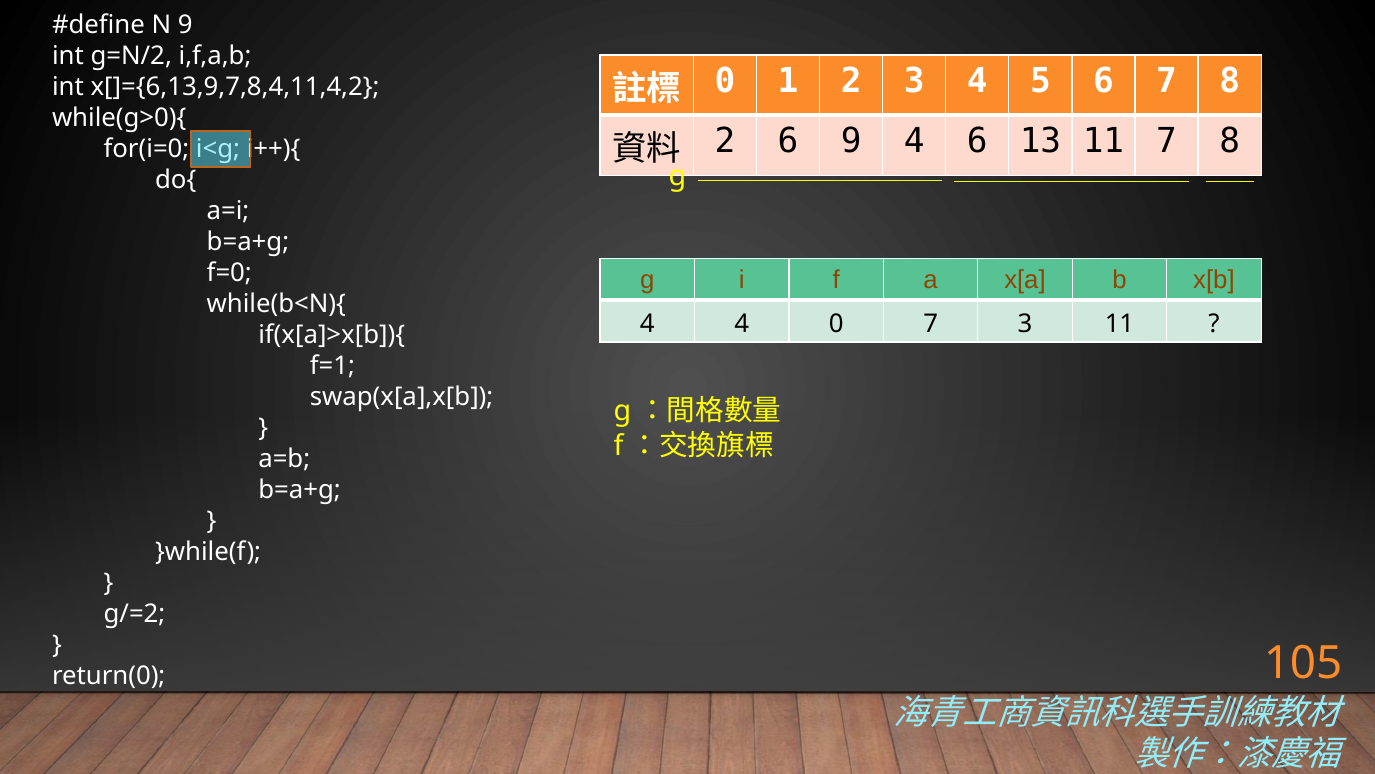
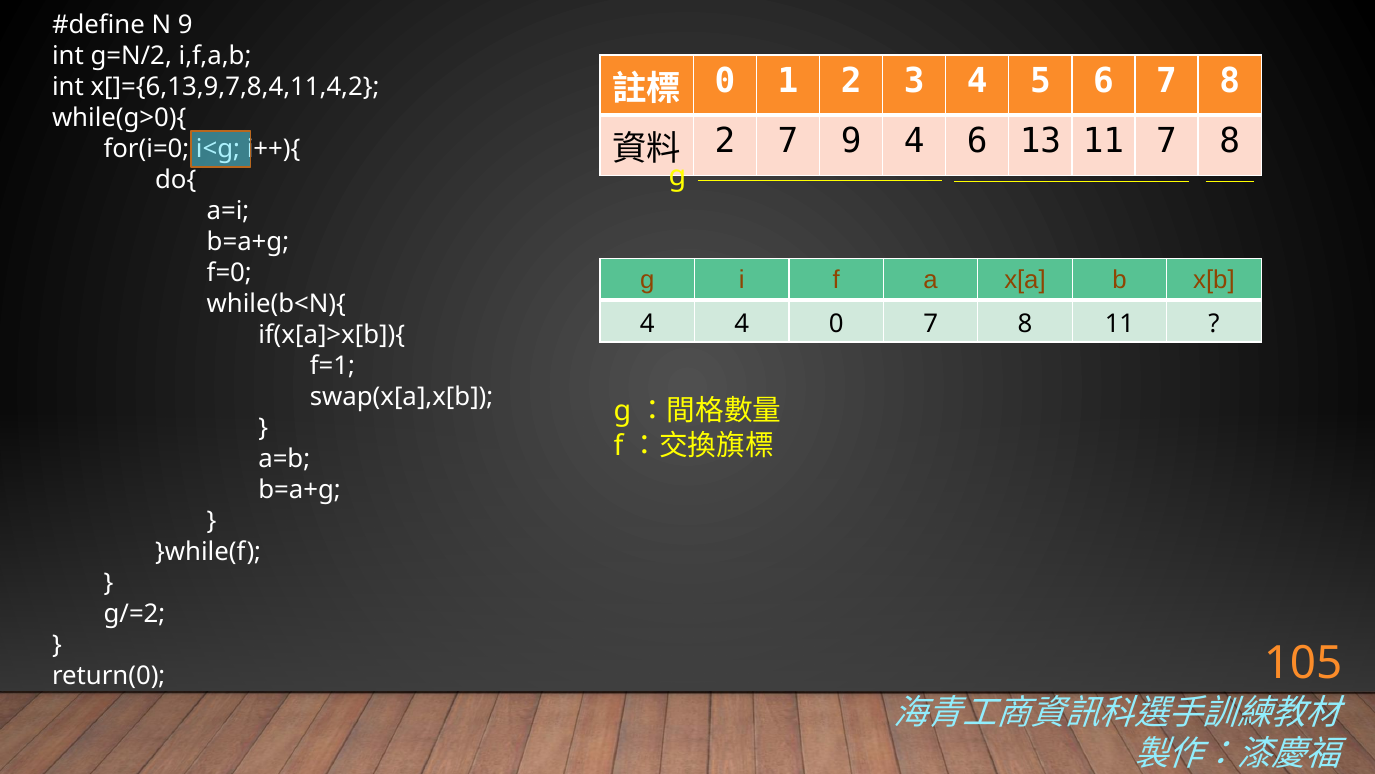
2 6: 6 -> 7
0 7 3: 3 -> 8
